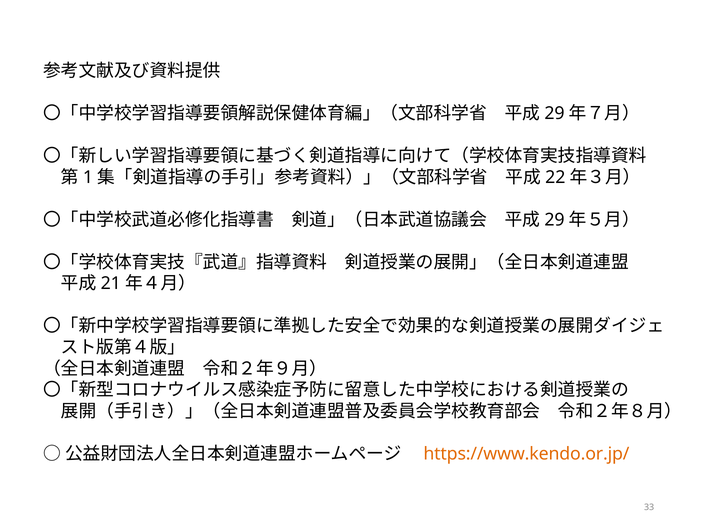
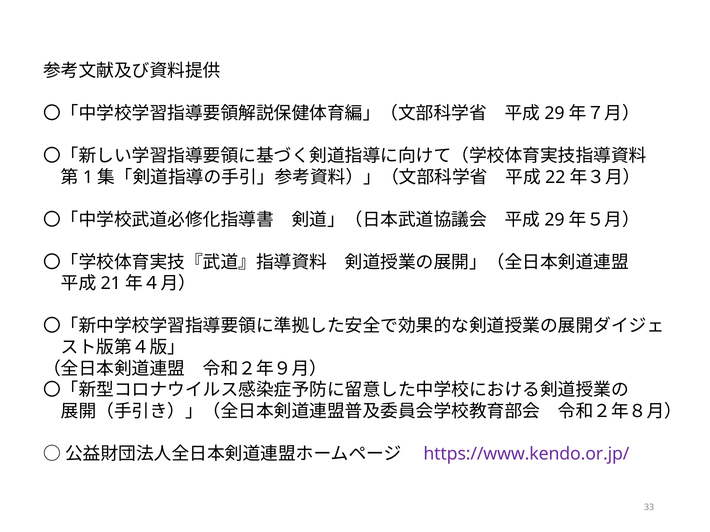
https://www.kendo.or.jp/ colour: orange -> purple
